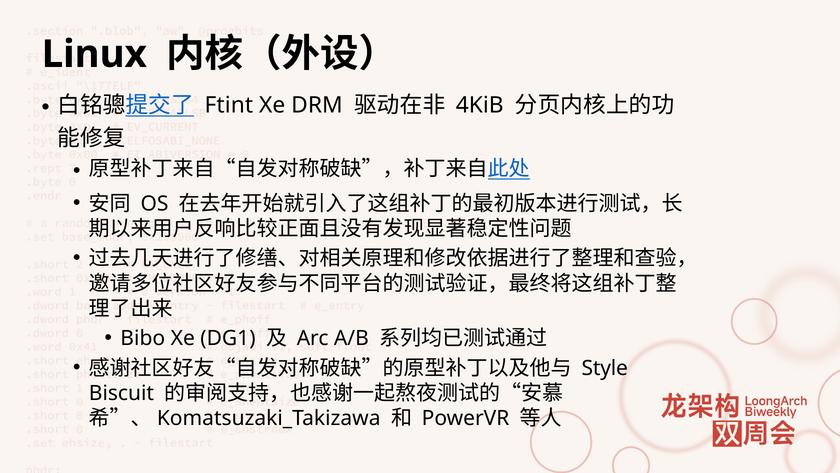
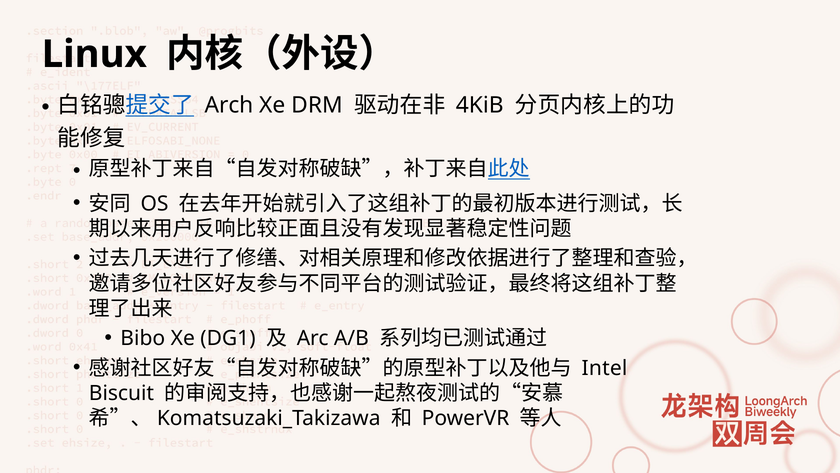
Ftint: Ftint -> Arch
Style: Style -> Intel
